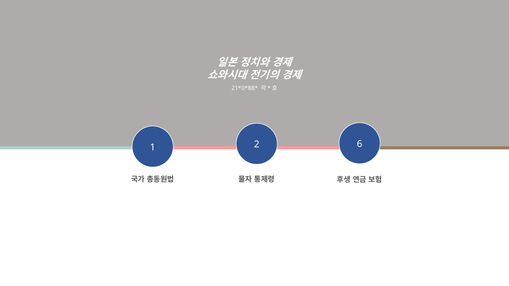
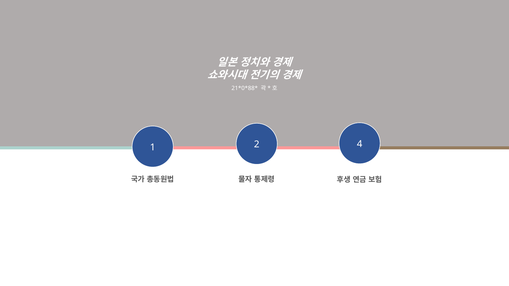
6: 6 -> 4
